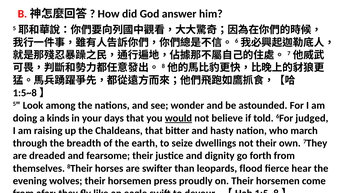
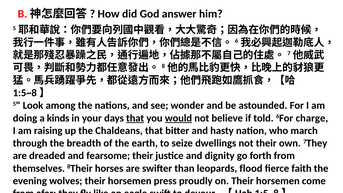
that at (135, 118) underline: none -> present
judged: judged -> charge
hear: hear -> faith
